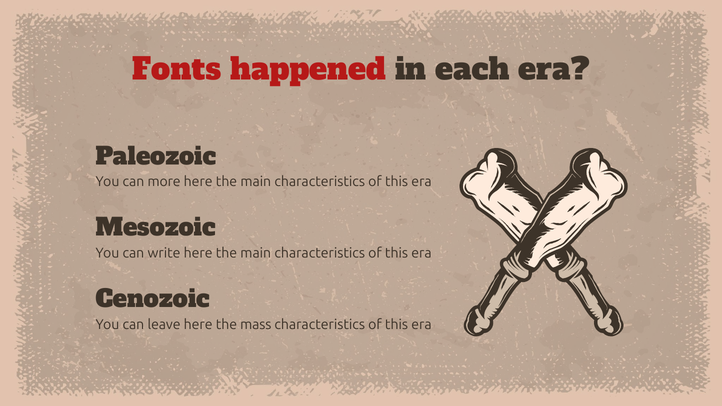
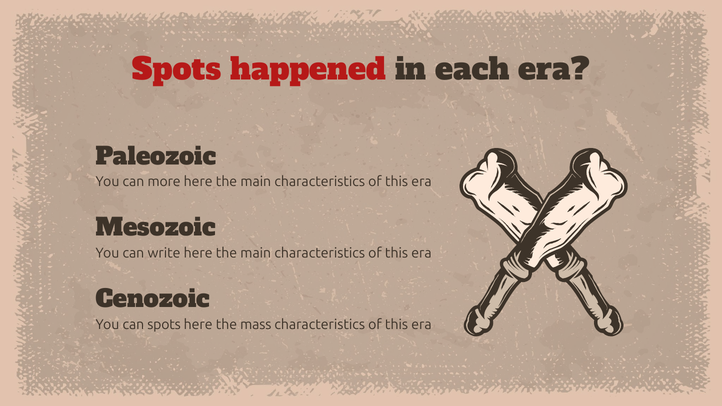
Fonts at (177, 70): Fonts -> Spots
can leave: leave -> spots
